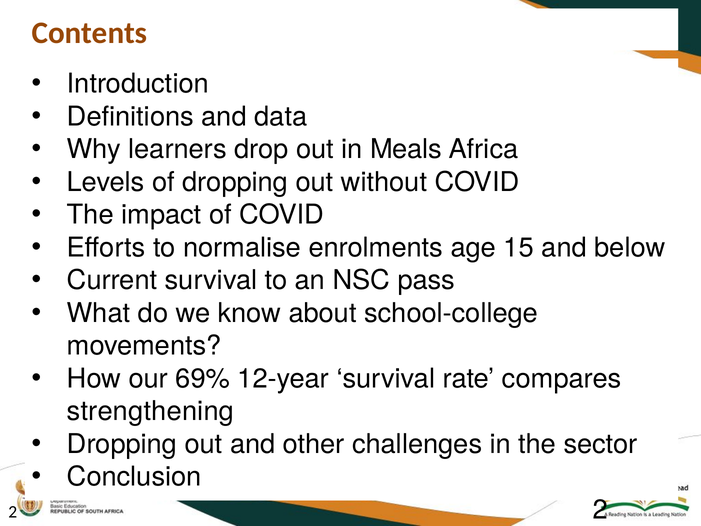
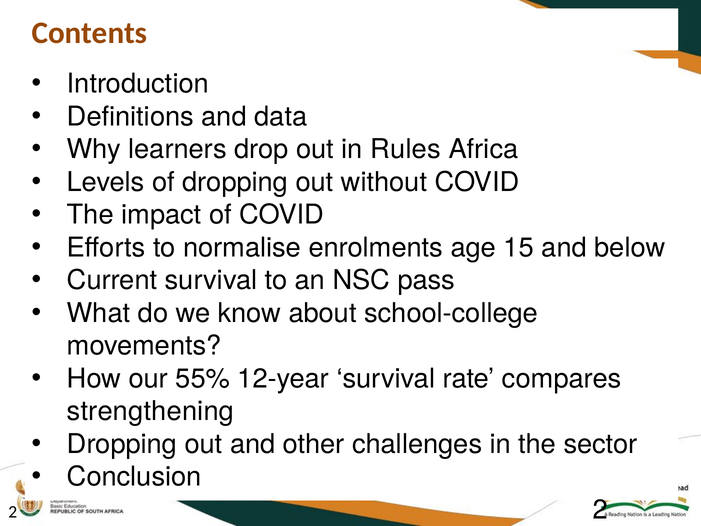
Meals: Meals -> Rules
69%: 69% -> 55%
